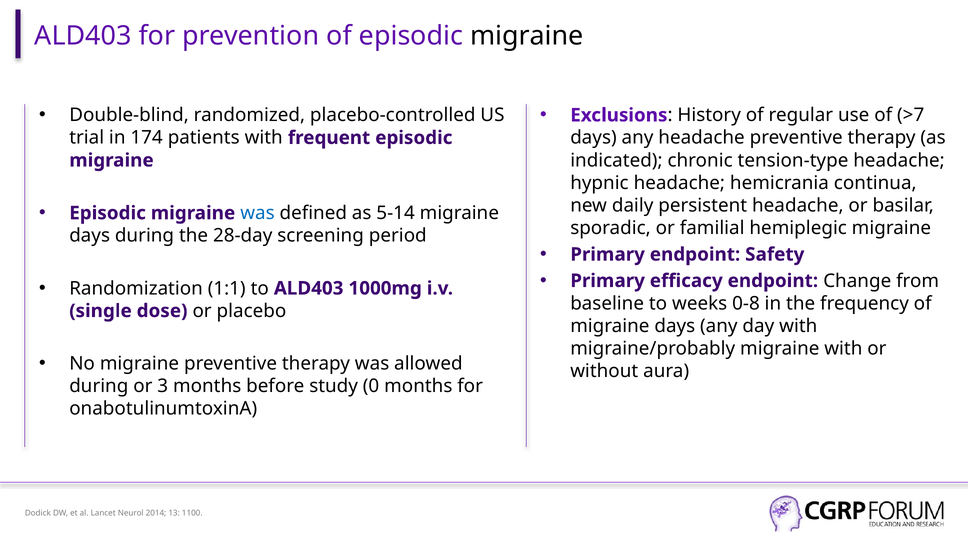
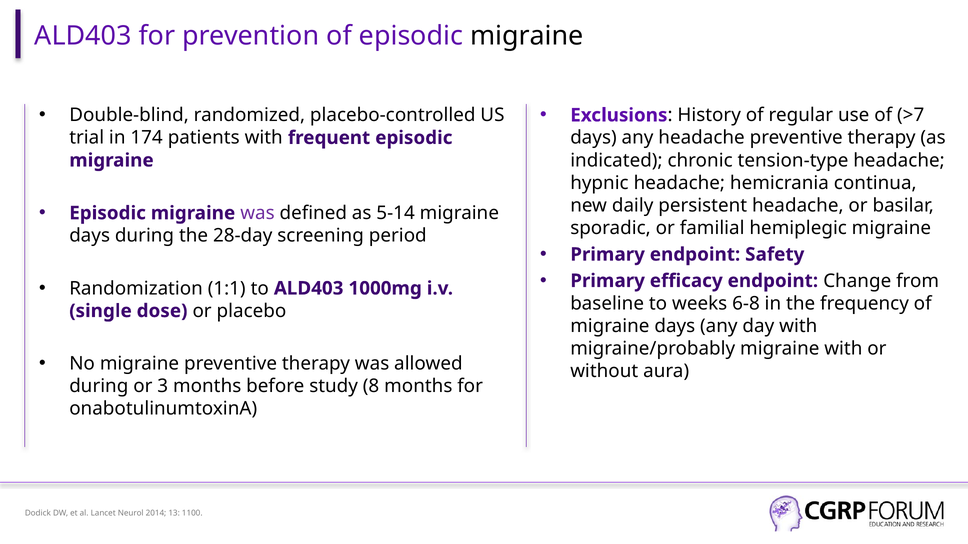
was at (257, 213) colour: blue -> purple
0-8: 0-8 -> 6-8
0: 0 -> 8
